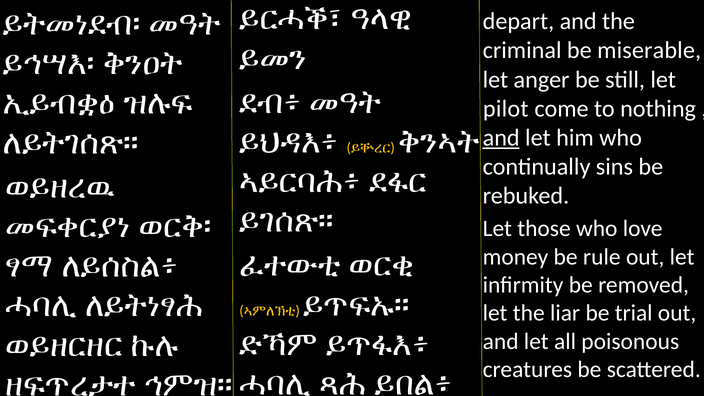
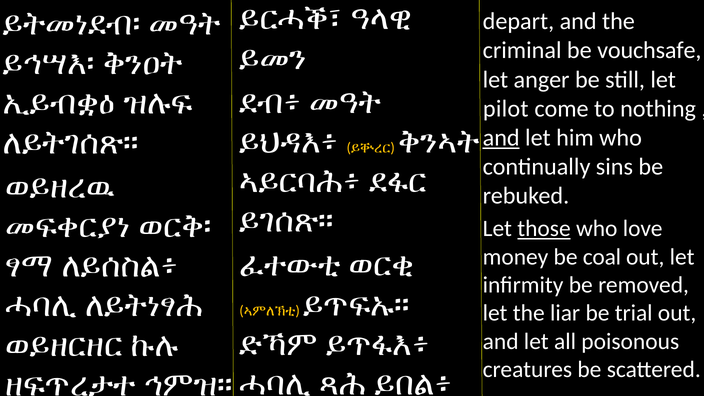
miserable: miserable -> vouchsafe
those underline: none -> present
rule: rule -> coal
